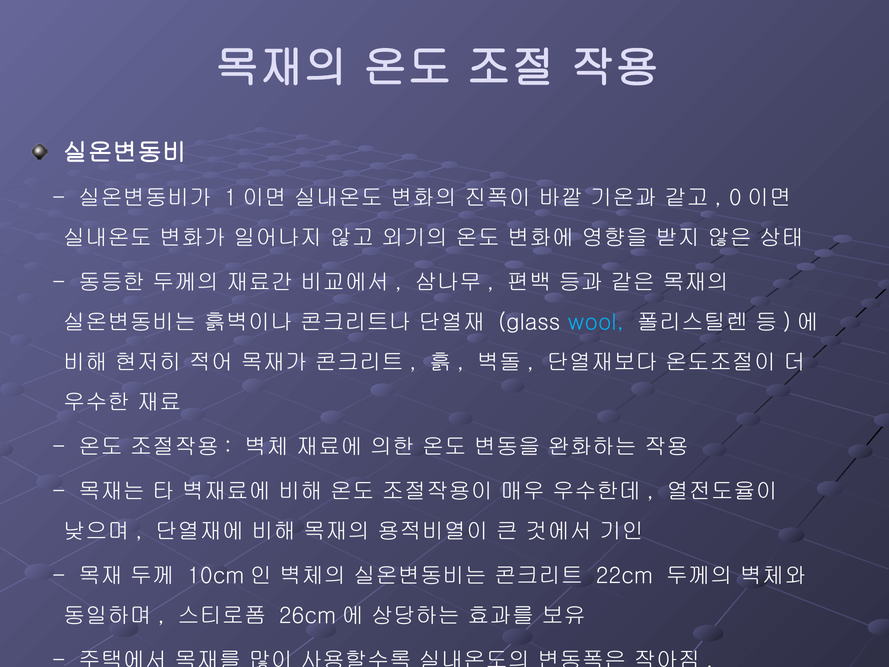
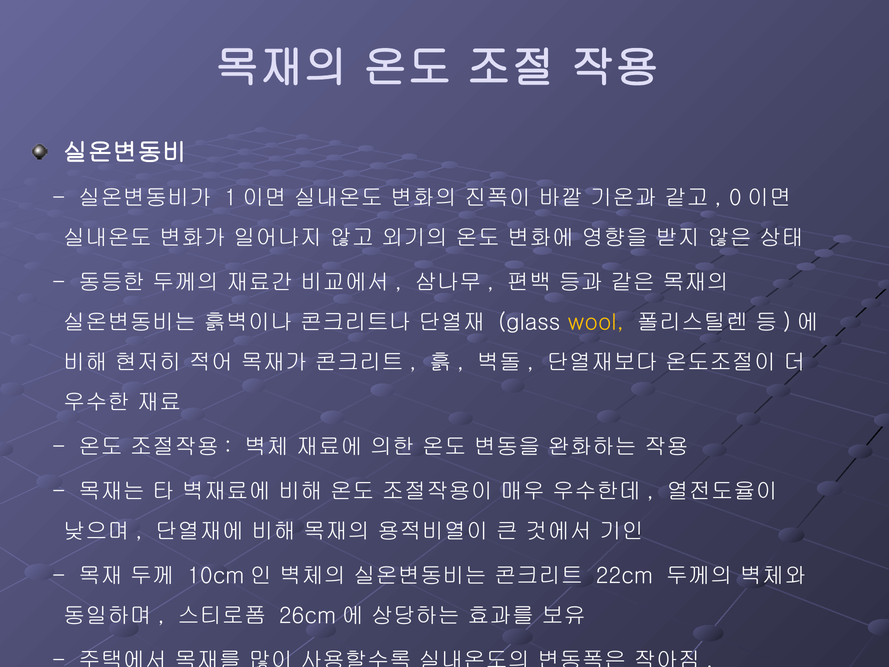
wool colour: light blue -> yellow
